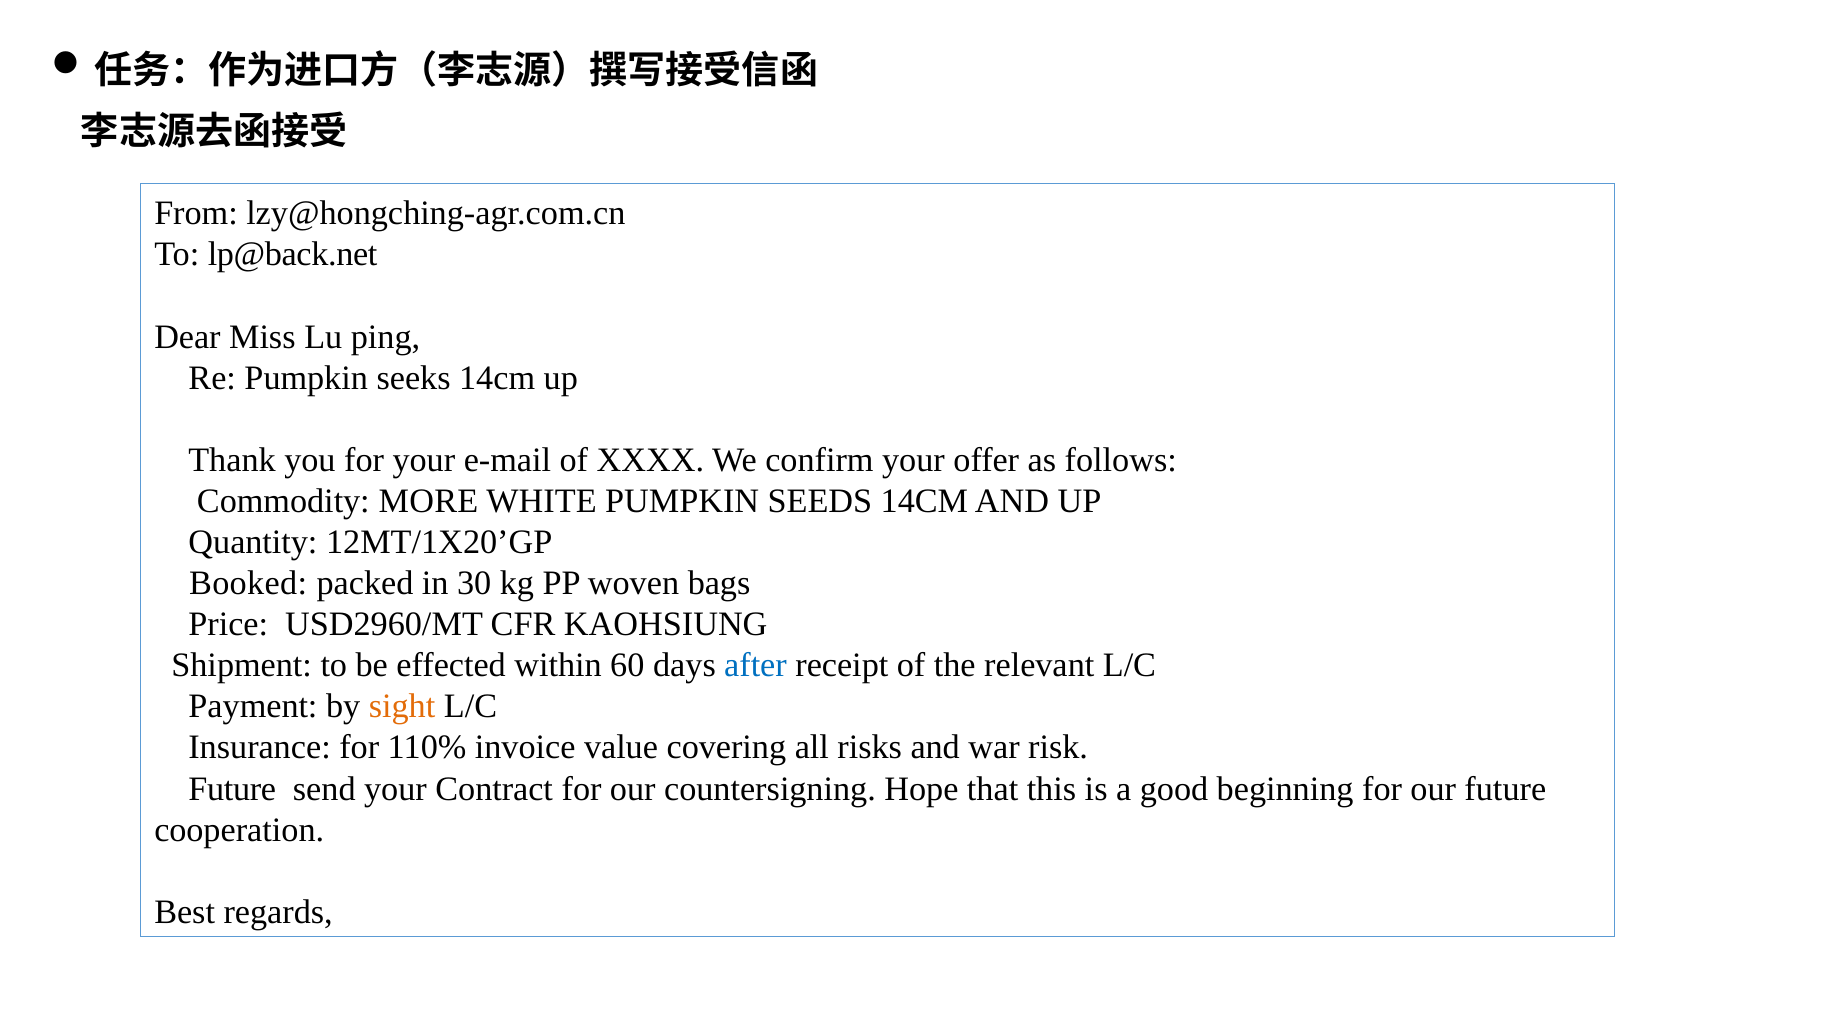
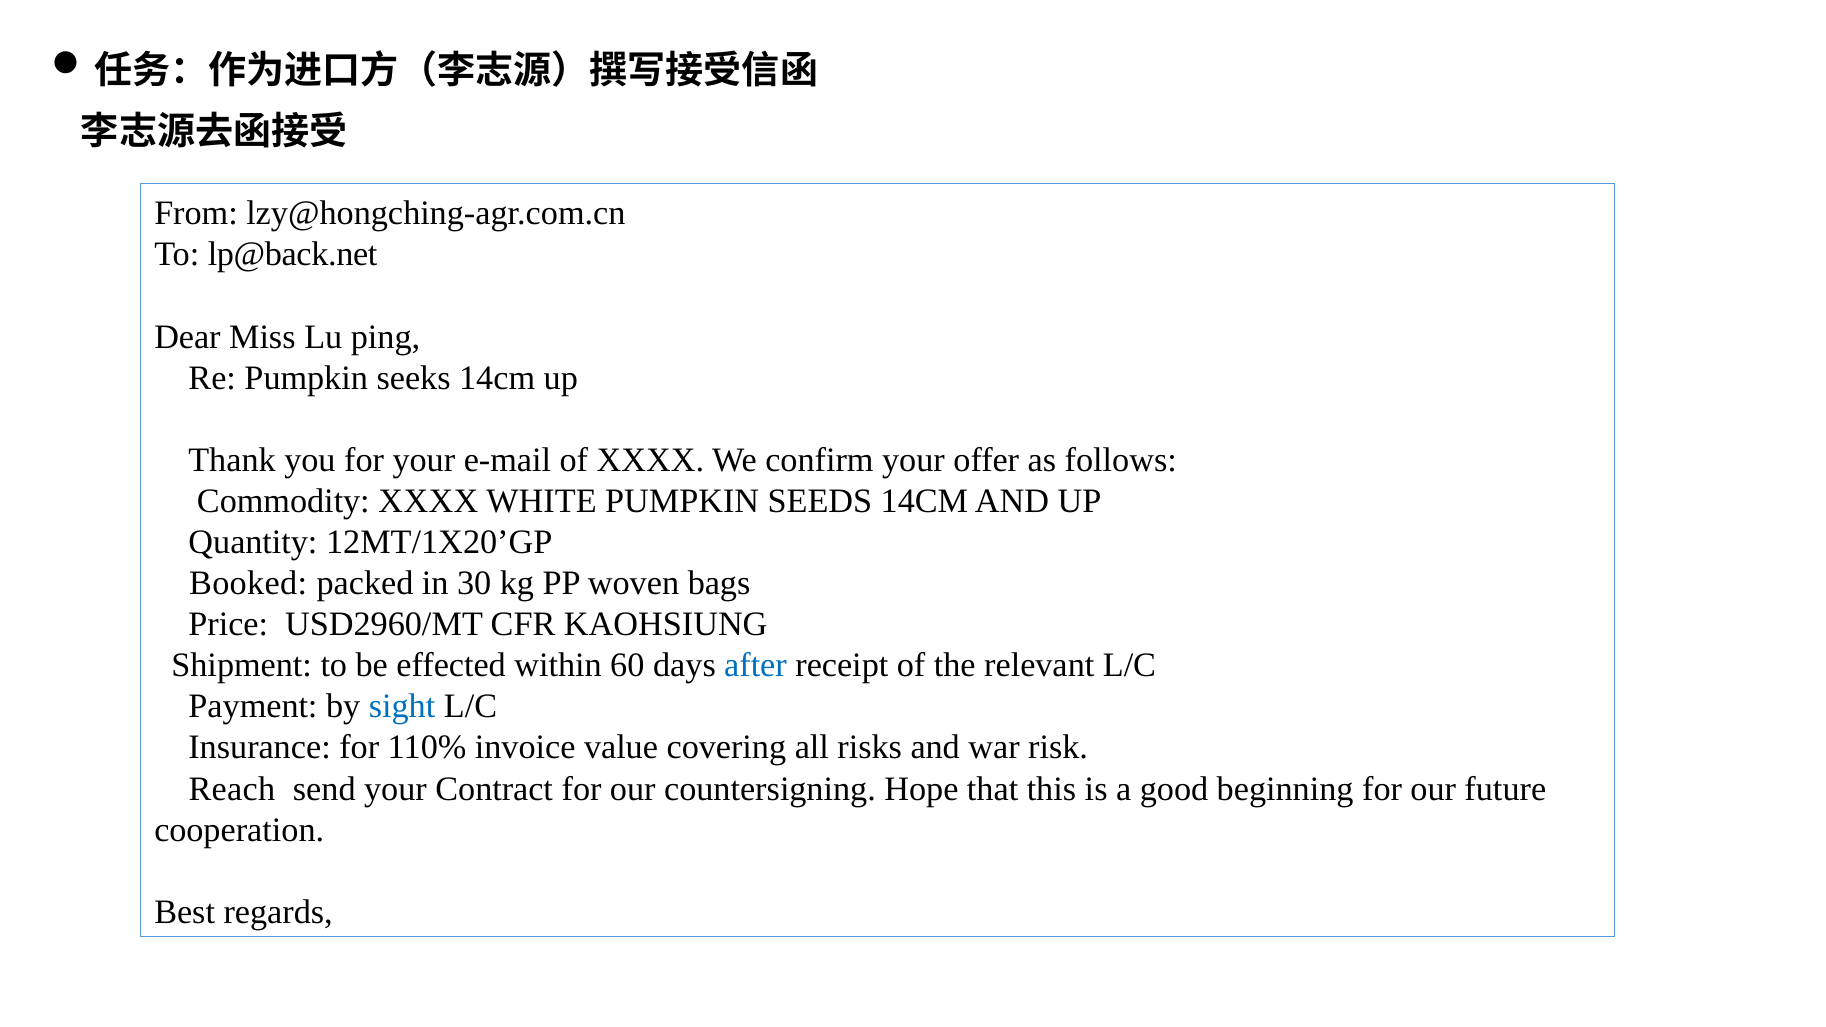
Commodity MORE: MORE -> XXXX
sight colour: orange -> blue
Future at (232, 789): Future -> Reach
